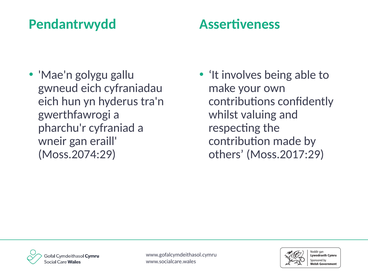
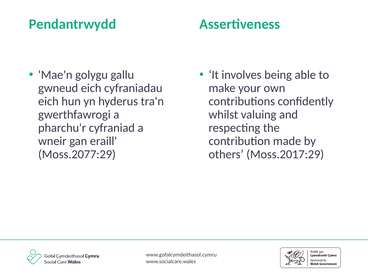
Moss.2074:29: Moss.2074:29 -> Moss.2077:29
